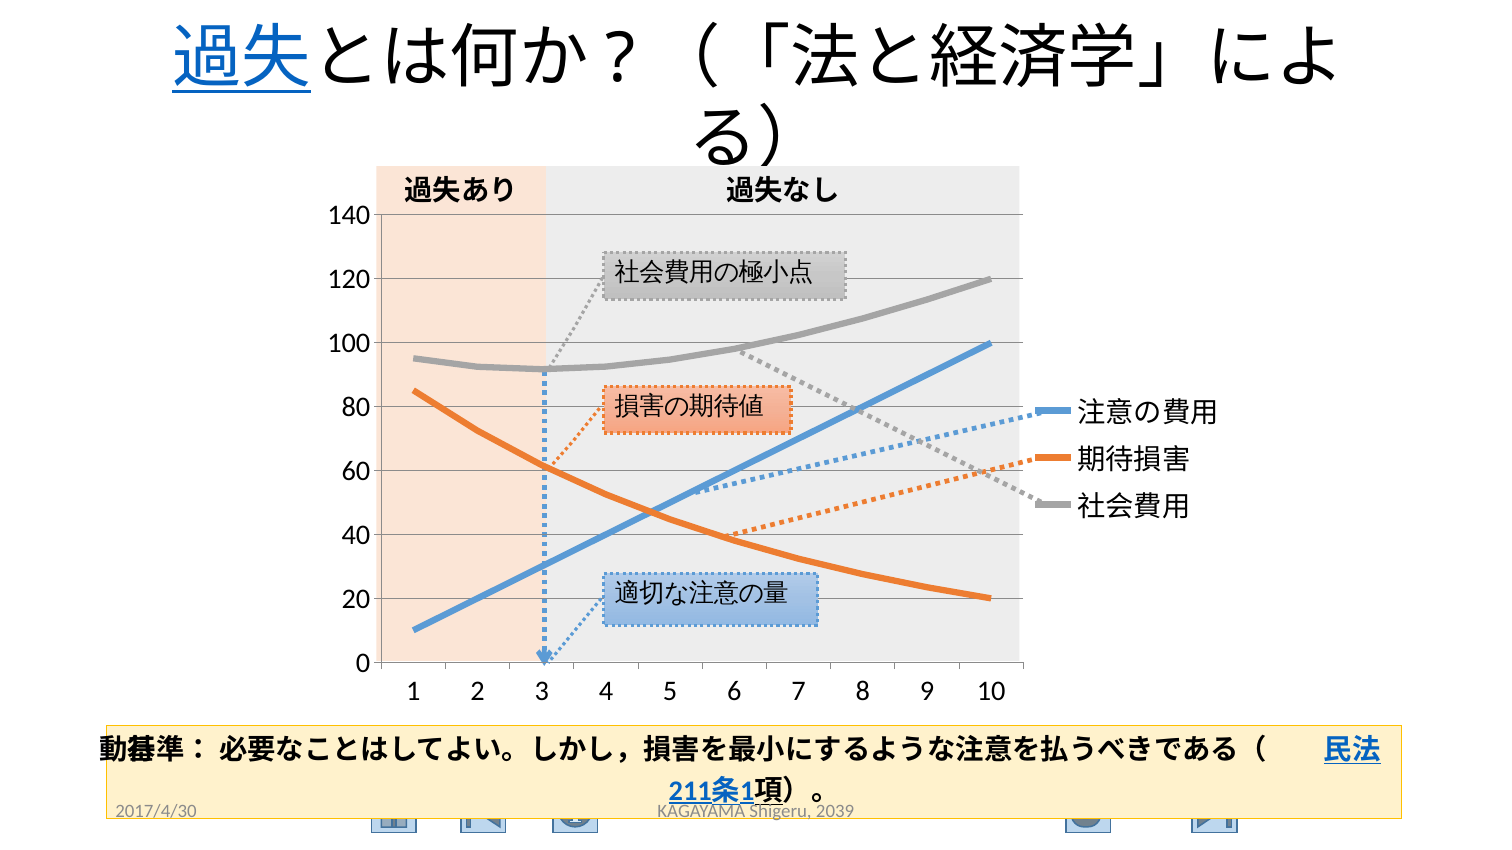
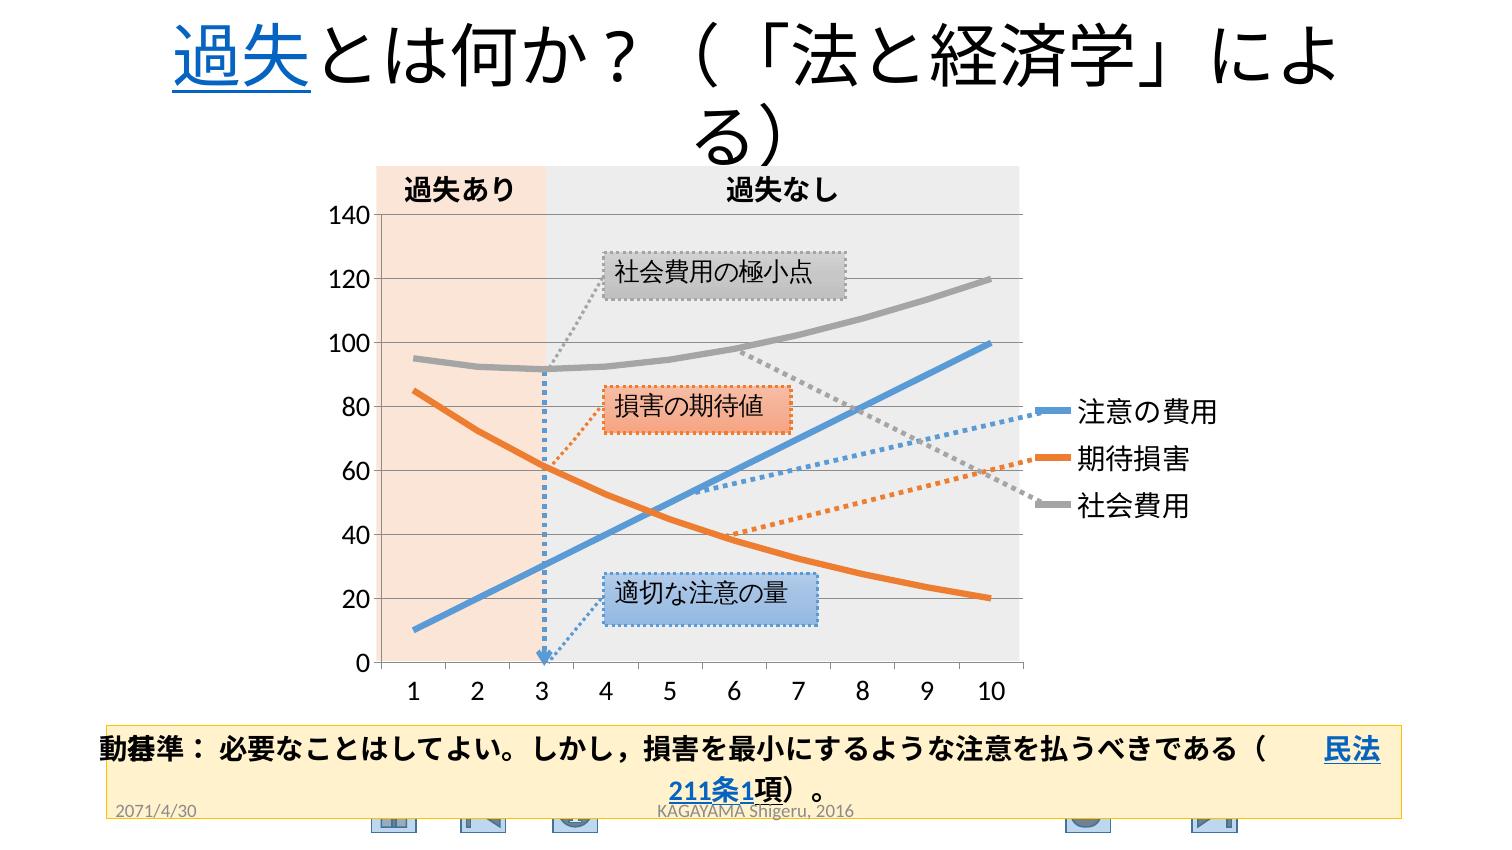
2017/4/30: 2017/4/30 -> 2071/4/30
2039: 2039 -> 2016
